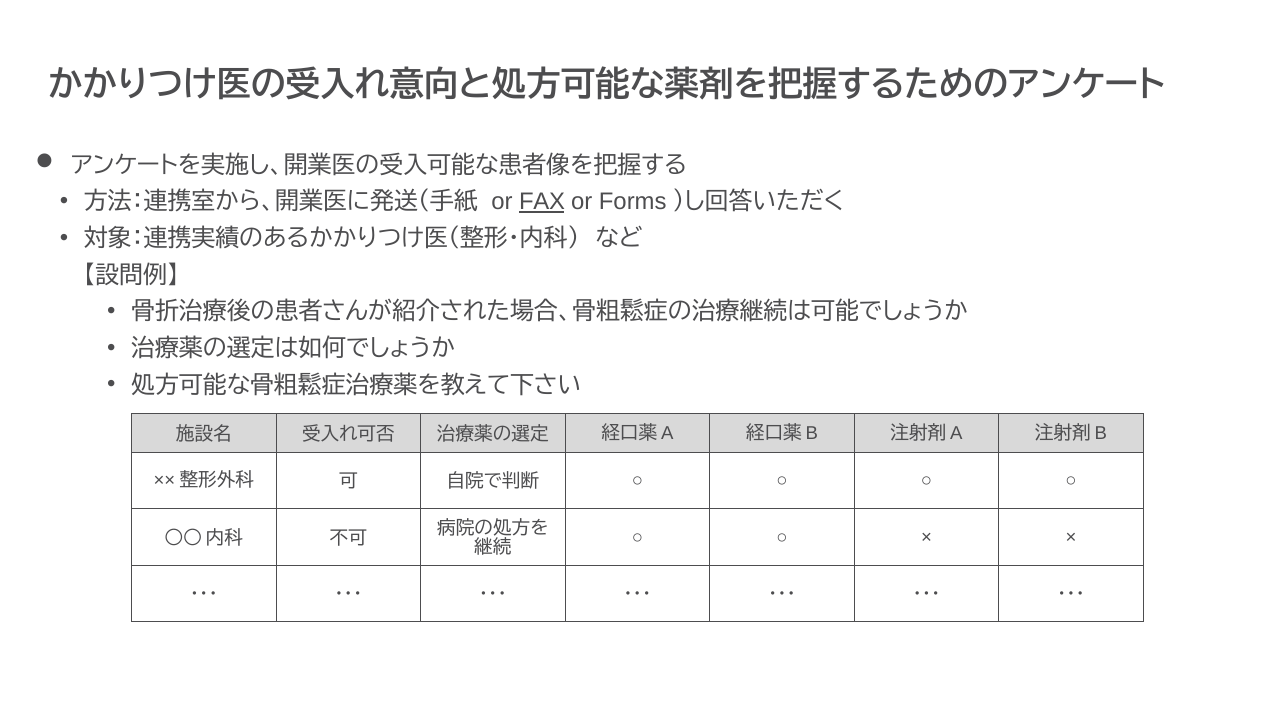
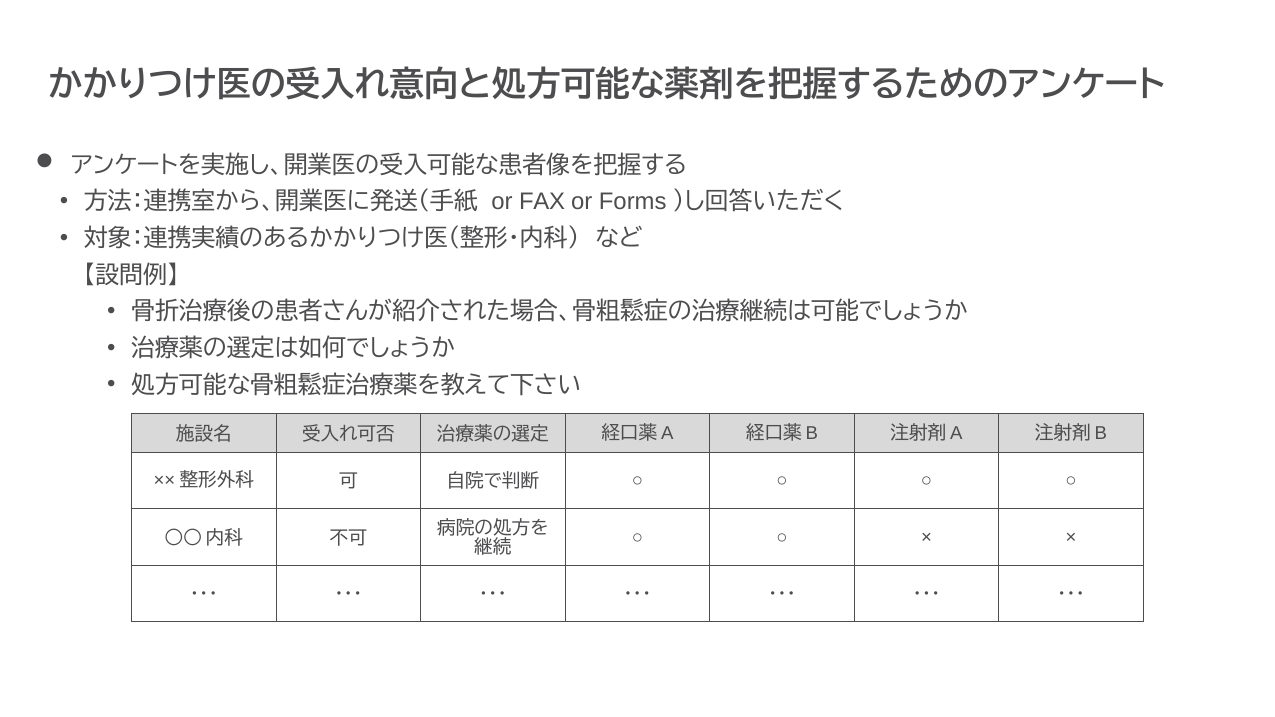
FAX underline: present -> none
